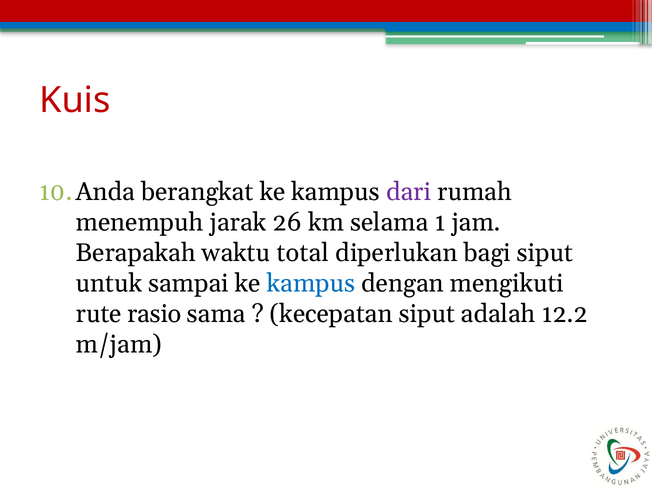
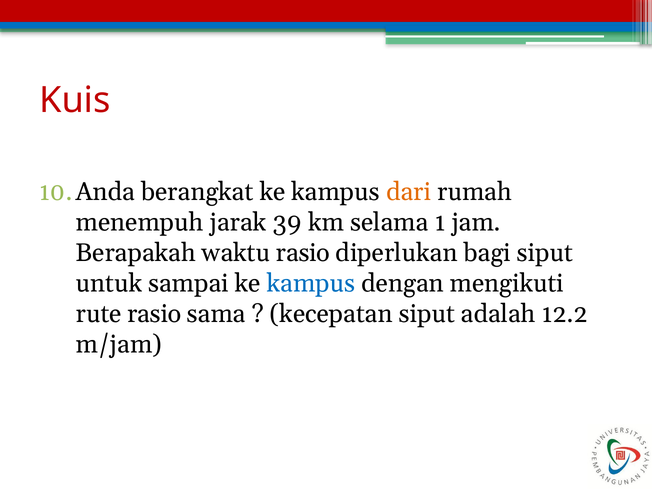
dari colour: purple -> orange
26: 26 -> 39
waktu total: total -> rasio
